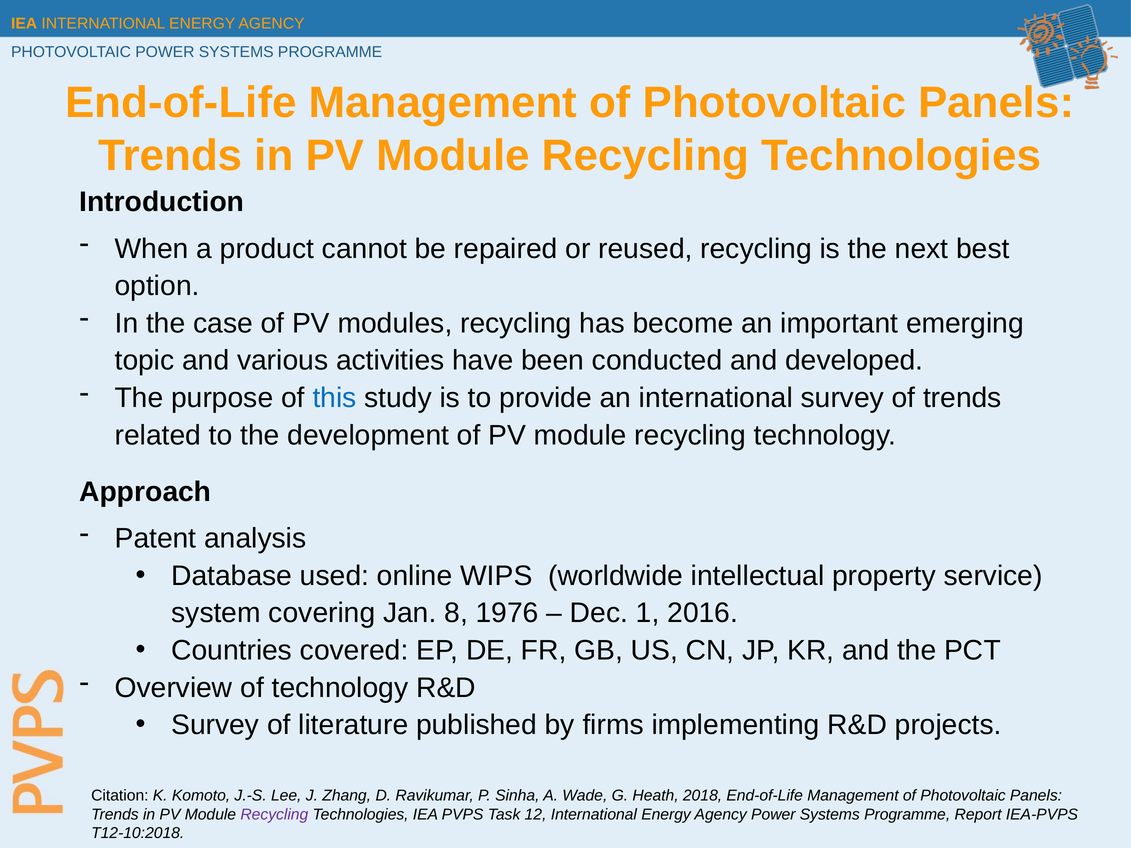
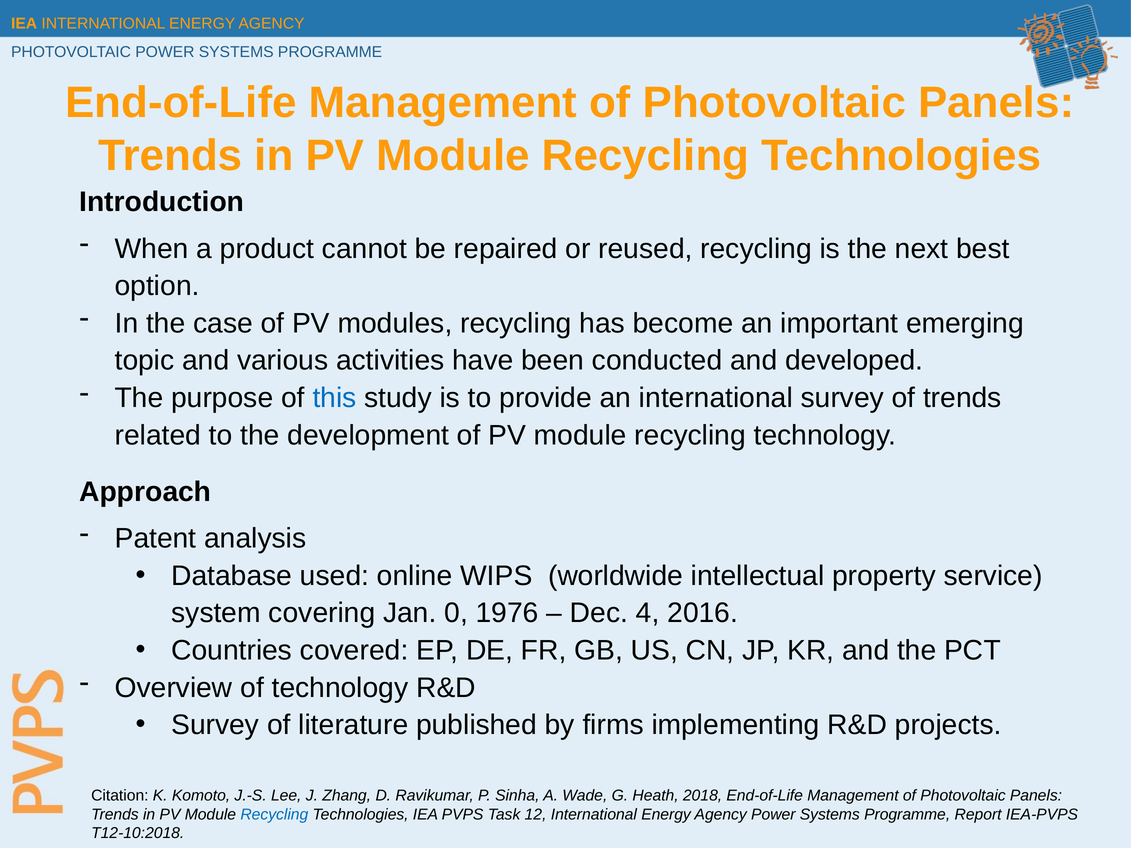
8: 8 -> 0
1: 1 -> 4
Recycling at (274, 815) colour: purple -> blue
